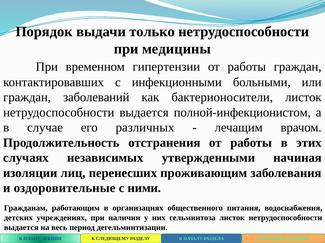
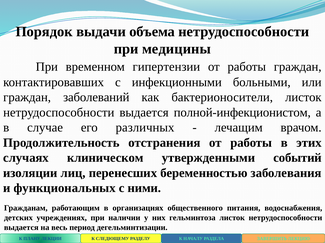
только: только -> объема
независимых: независимых -> клиническом
начиная: начиная -> событий
проживающим: проживающим -> беременностью
оздоровительные: оздоровительные -> функциональных
